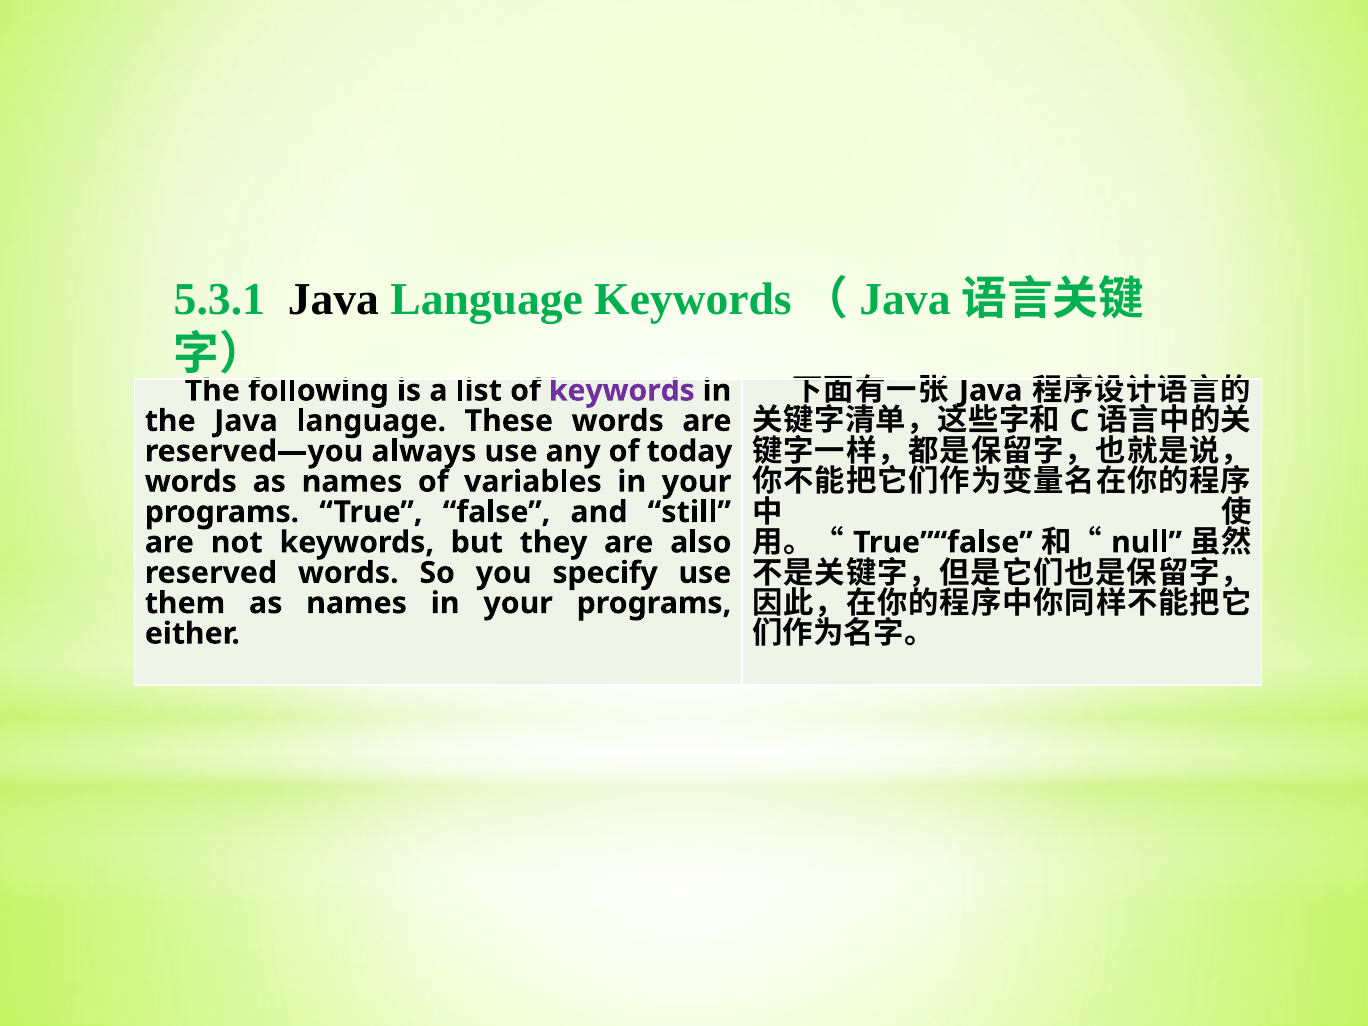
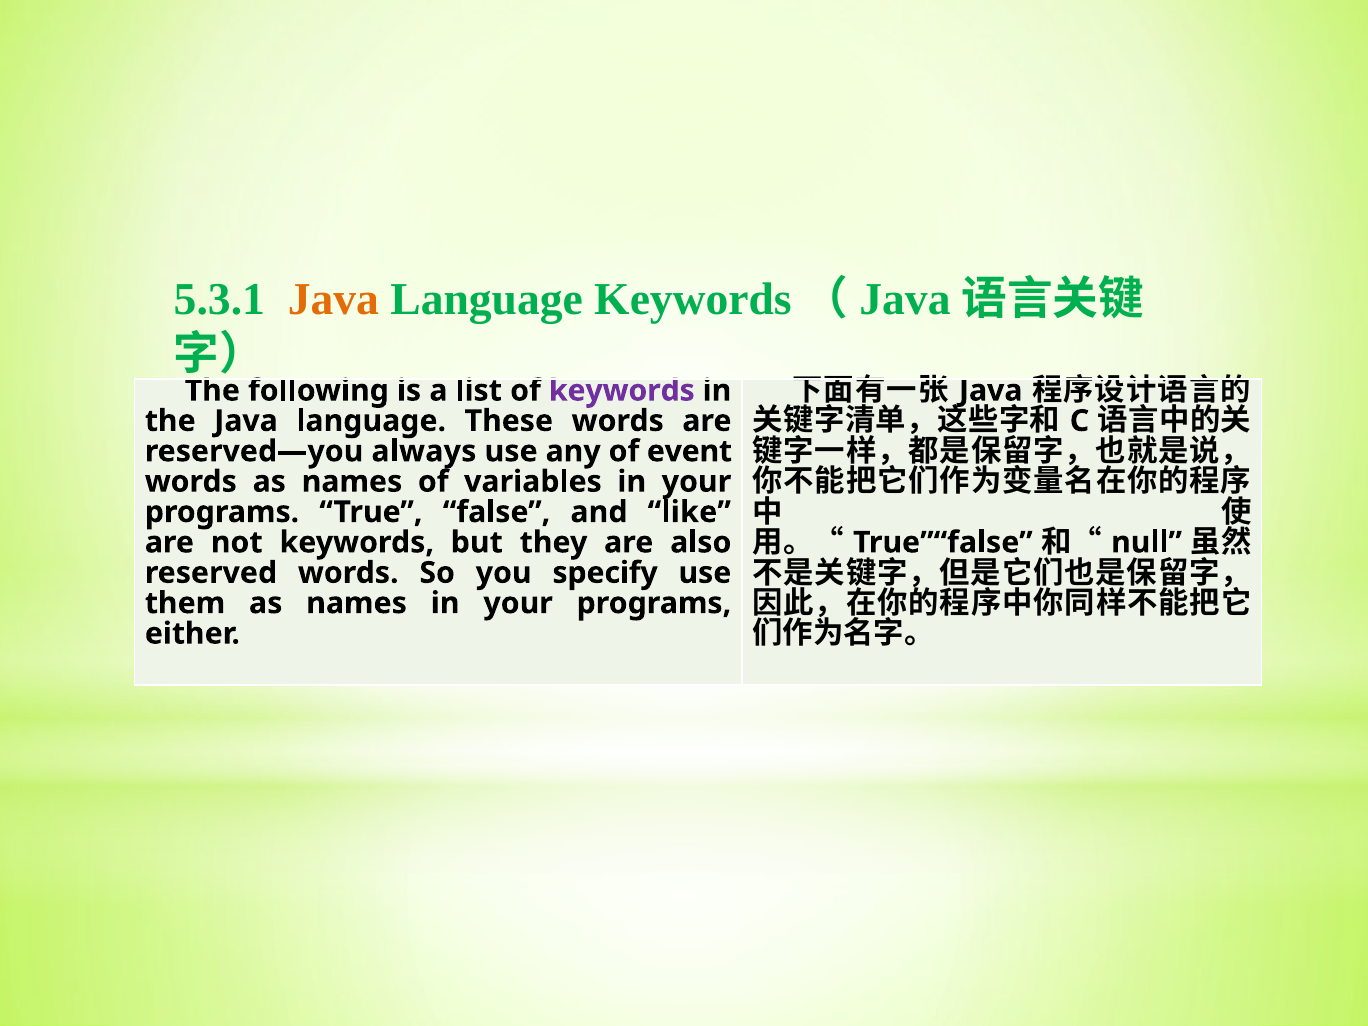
Java at (333, 300) colour: black -> orange
today: today -> event
still: still -> like
